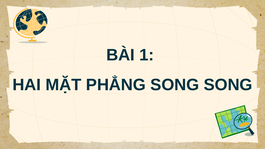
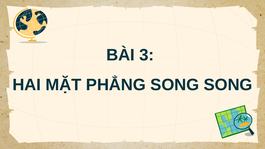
1: 1 -> 3
